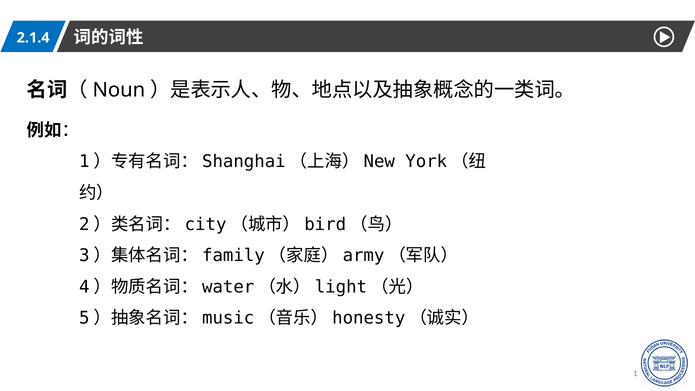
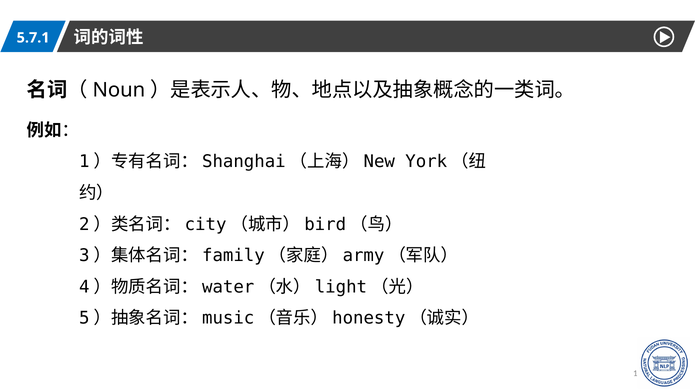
2.1.4: 2.1.4 -> 5.7.1
